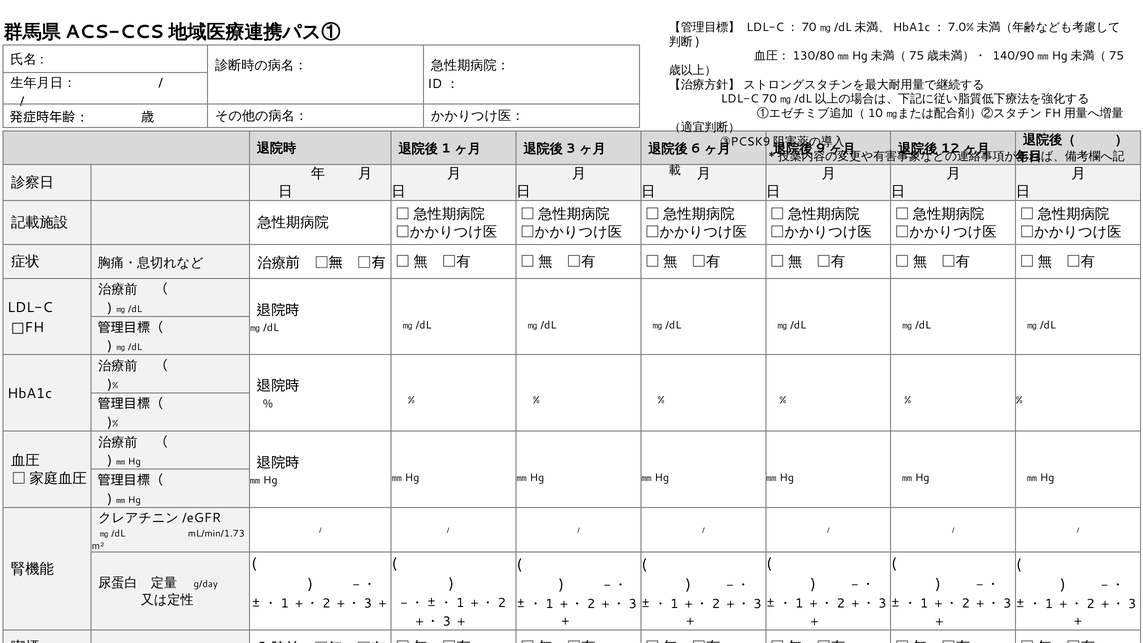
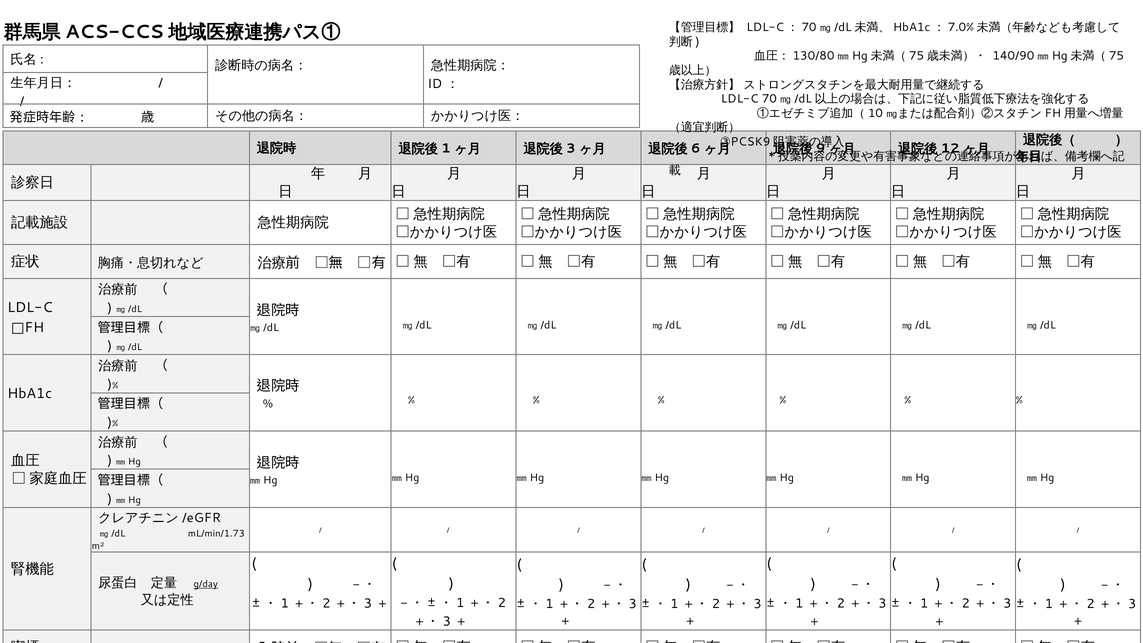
g/day underline: none -> present
